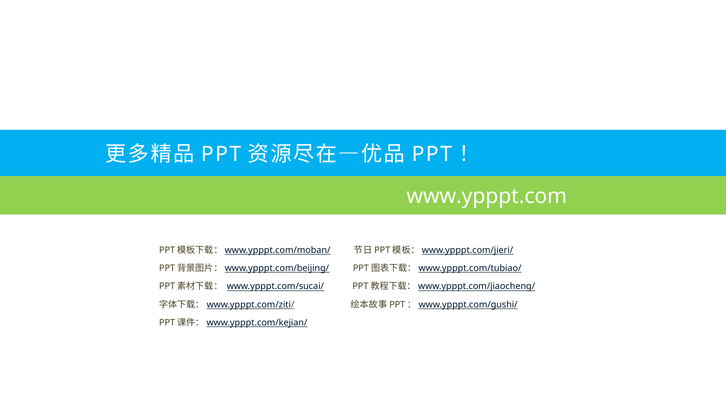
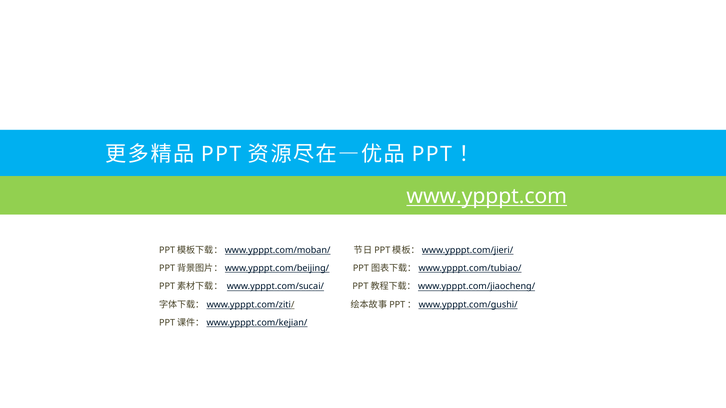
www.ypppt.com underline: none -> present
